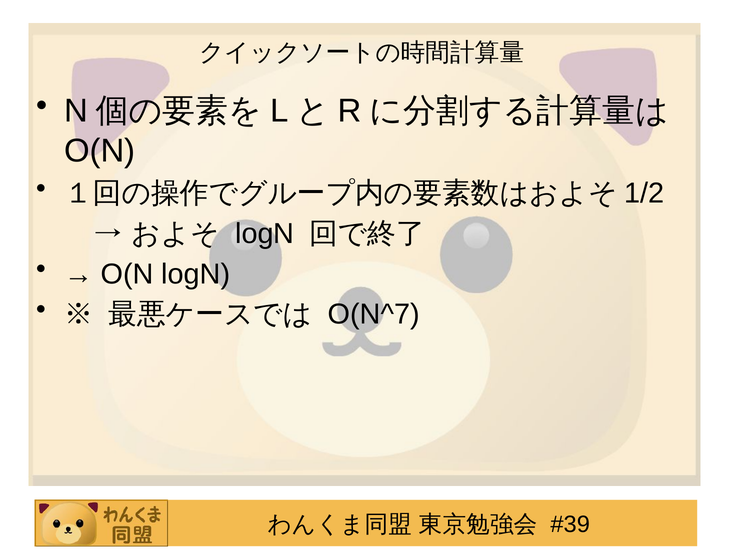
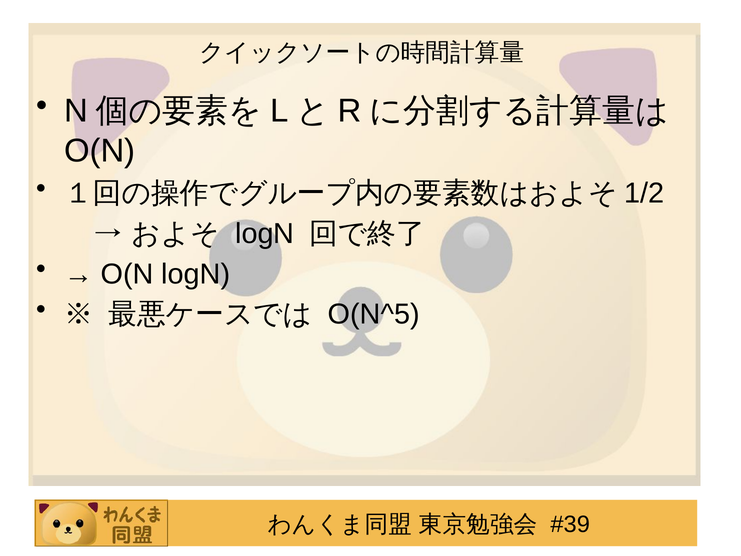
O(N^7: O(N^7 -> O(N^5
